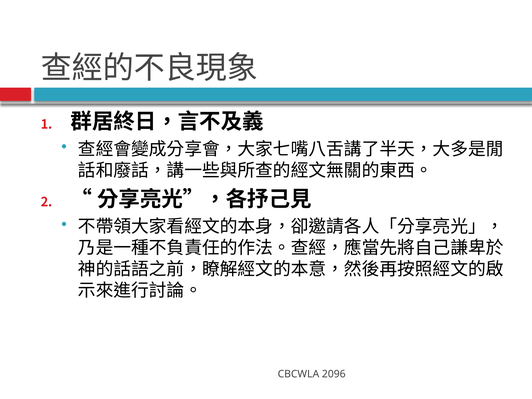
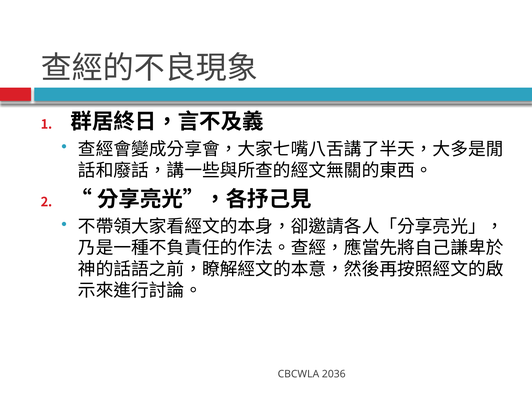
2096: 2096 -> 2036
